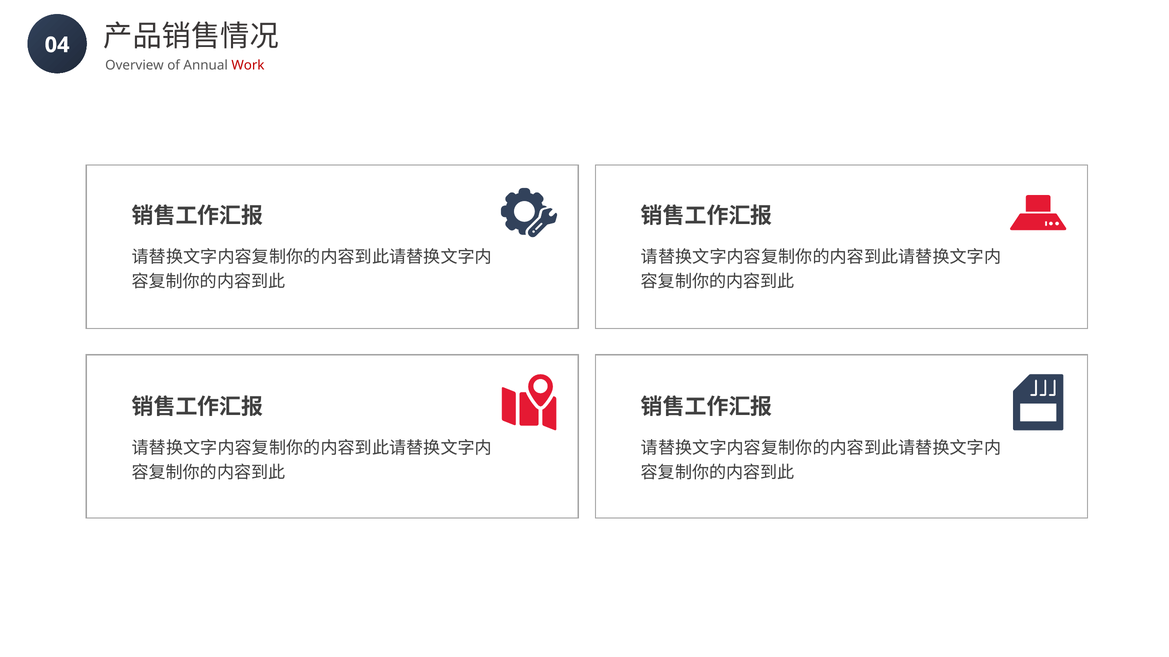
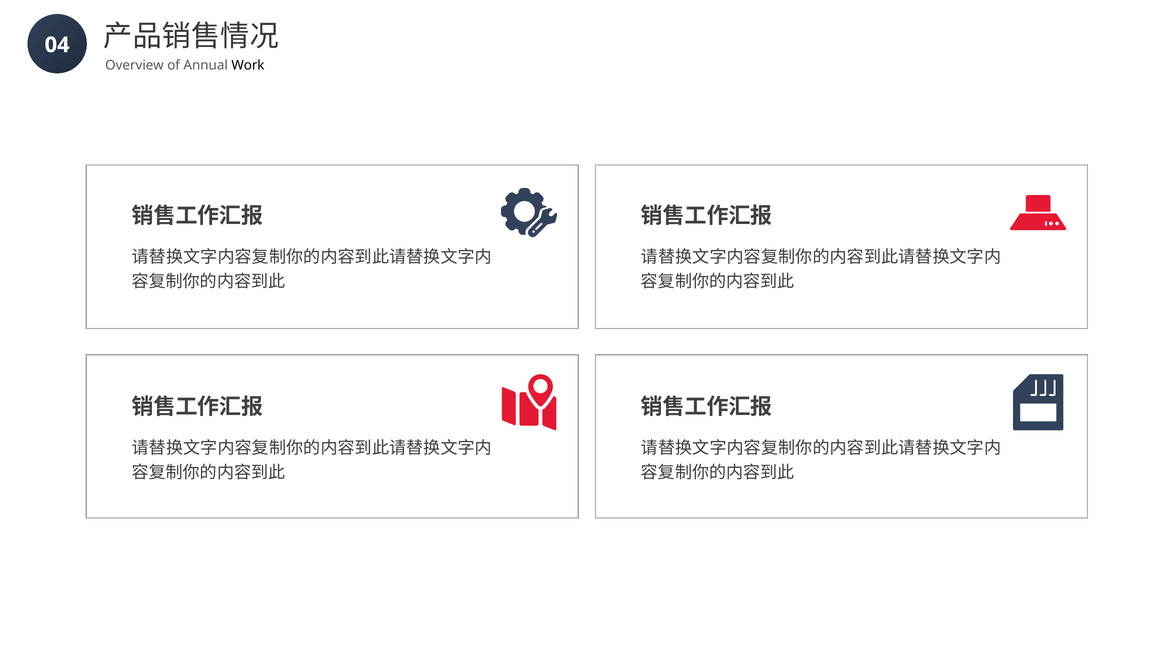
Work colour: red -> black
